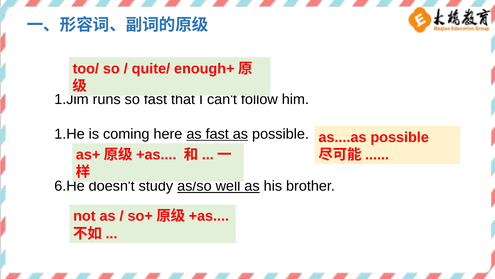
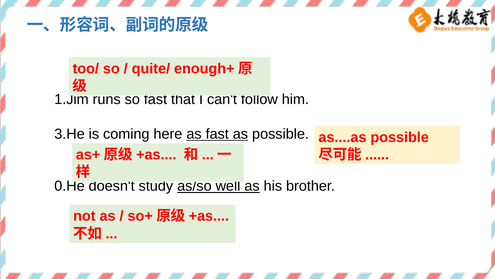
1.He: 1.He -> 3.He
6.He: 6.He -> 0.He
